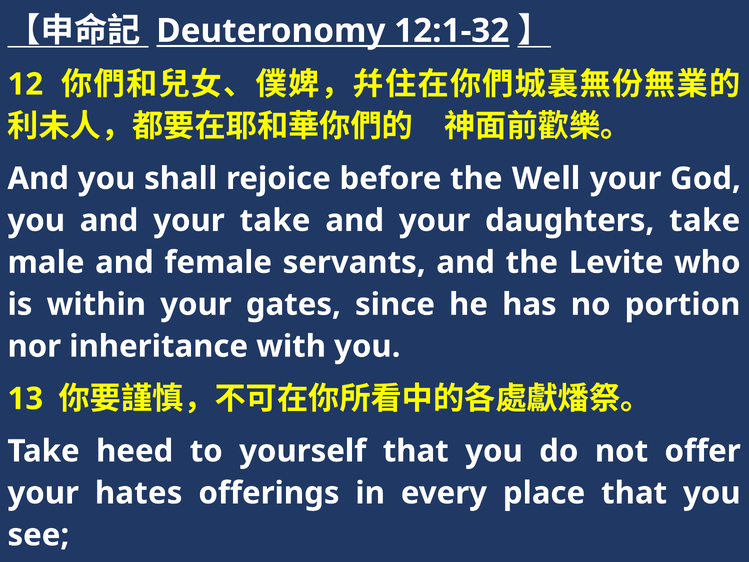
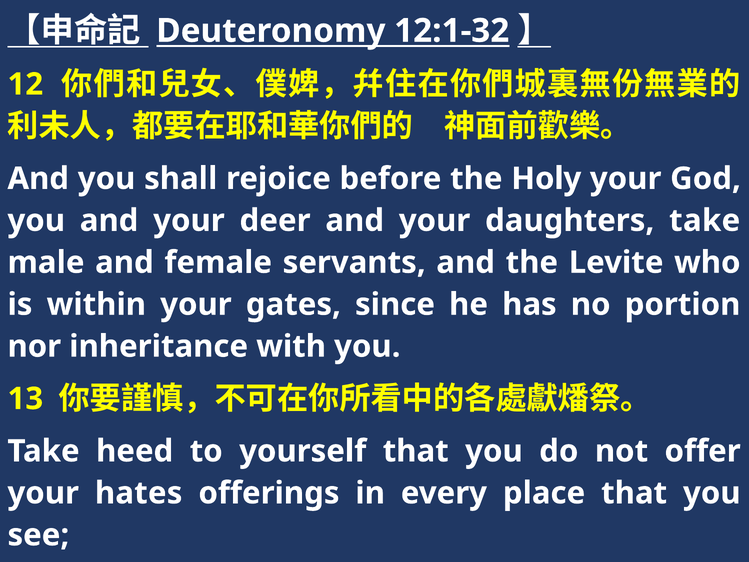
Well: Well -> Holy
your take: take -> deer
